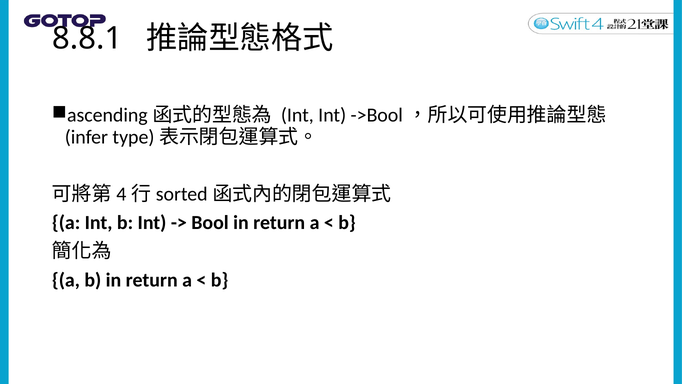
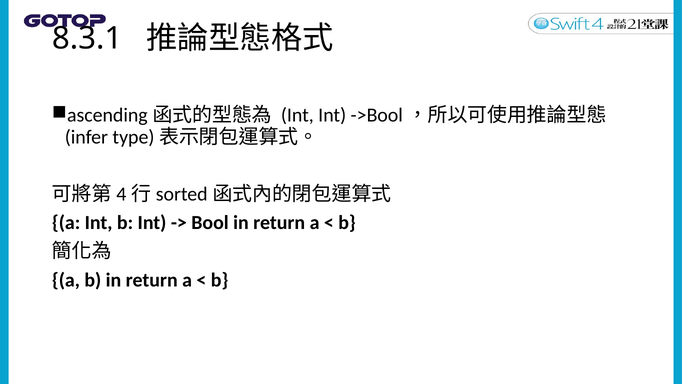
8.8.1: 8.8.1 -> 8.3.1
